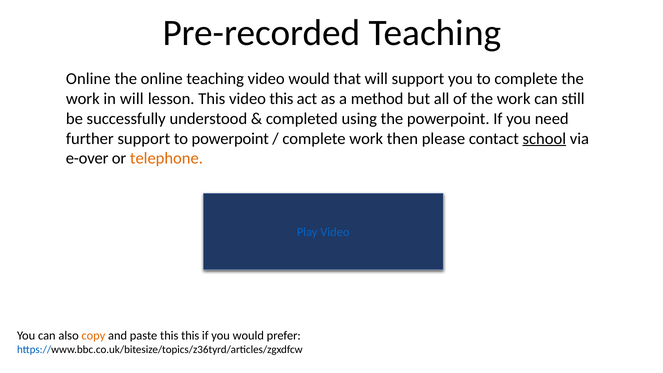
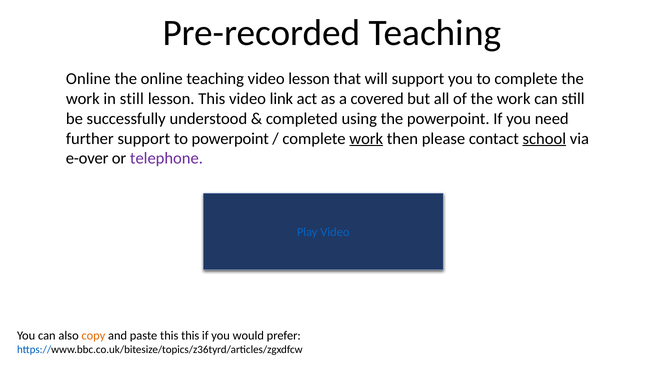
video would: would -> lesson
in will: will -> still
video this: this -> link
method: method -> covered
work at (366, 139) underline: none -> present
telephone colour: orange -> purple
